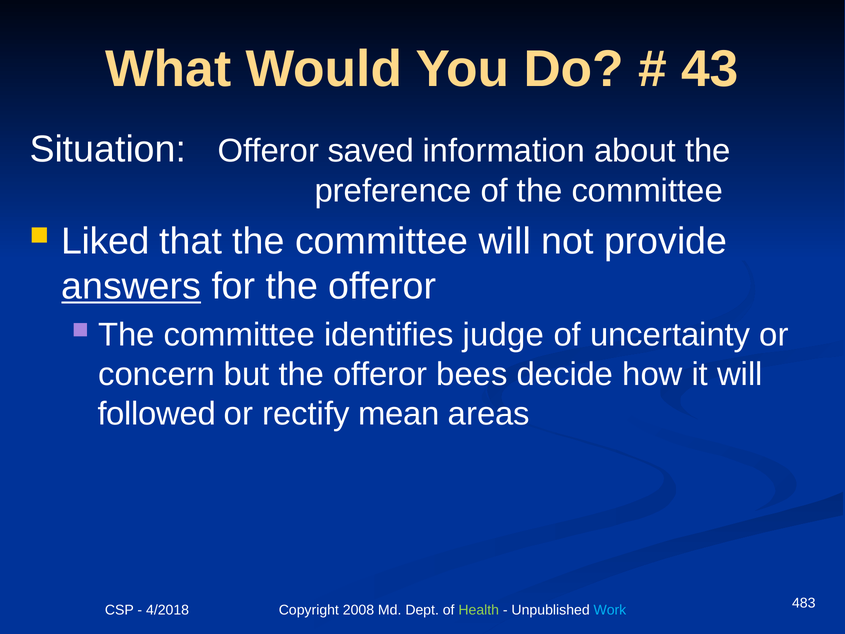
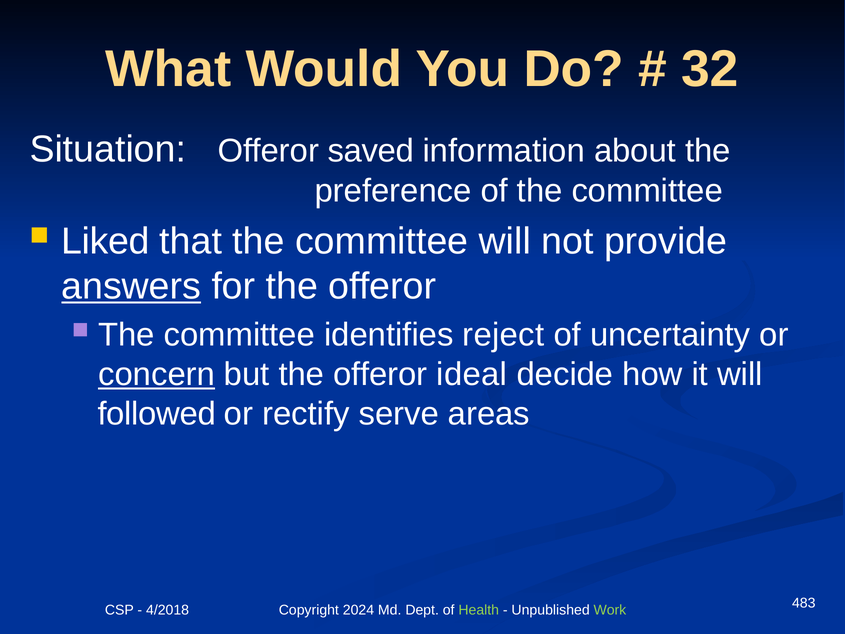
43: 43 -> 32
judge: judge -> reject
concern underline: none -> present
bees: bees -> ideal
mean: mean -> serve
2008: 2008 -> 2024
Work colour: light blue -> light green
